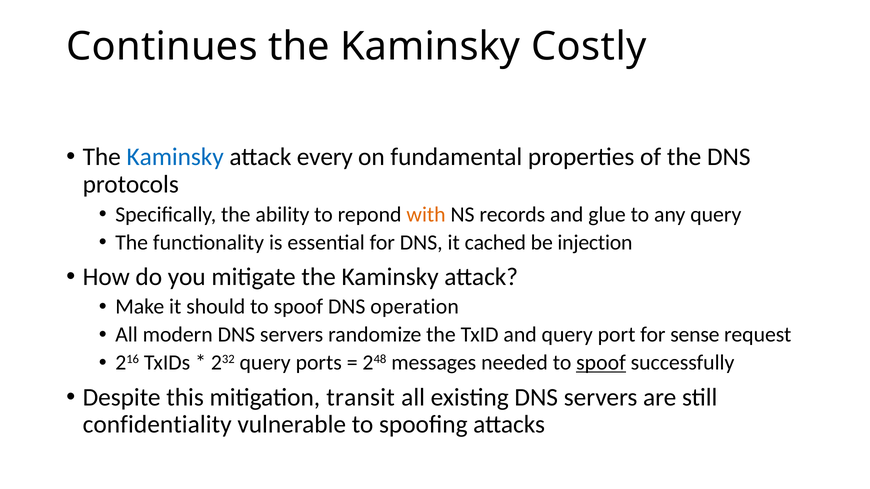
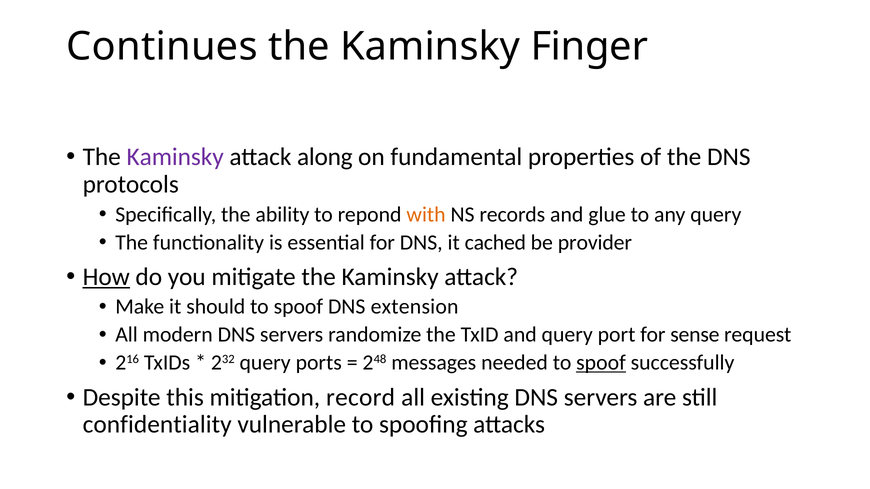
Costly: Costly -> Finger
Kaminsky at (175, 157) colour: blue -> purple
every: every -> along
injection: injection -> provider
How underline: none -> present
operation: operation -> extension
transit: transit -> record
